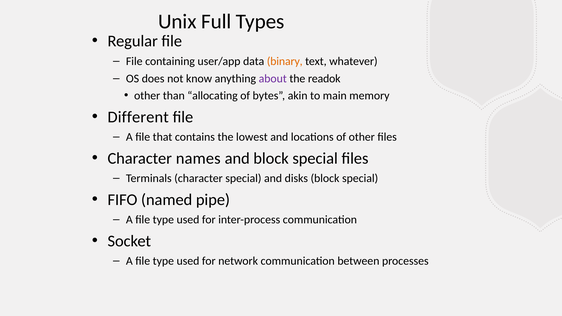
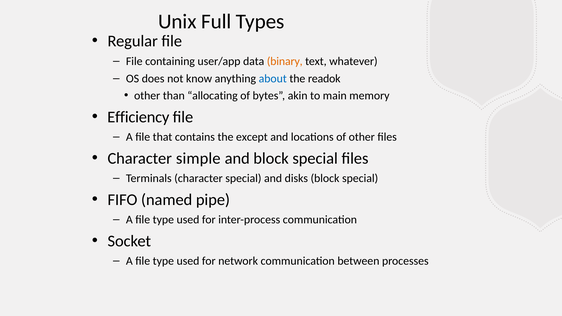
about colour: purple -> blue
Different: Different -> Efficiency
lowest: lowest -> except
names: names -> simple
